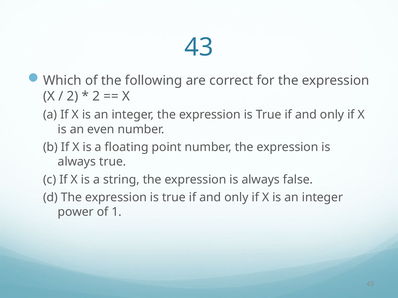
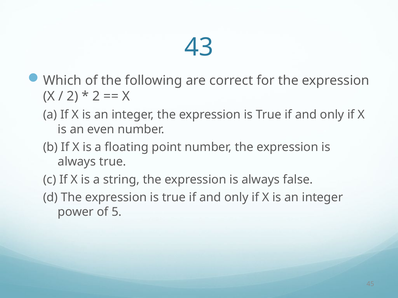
1: 1 -> 5
